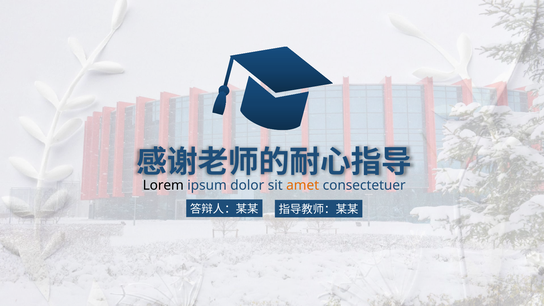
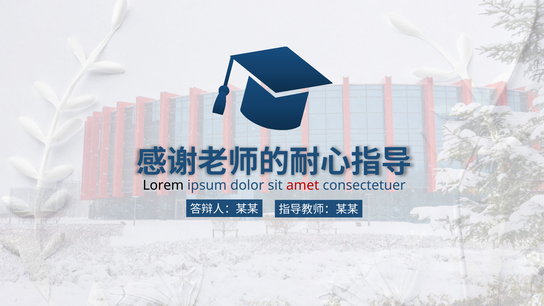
amet colour: orange -> red
